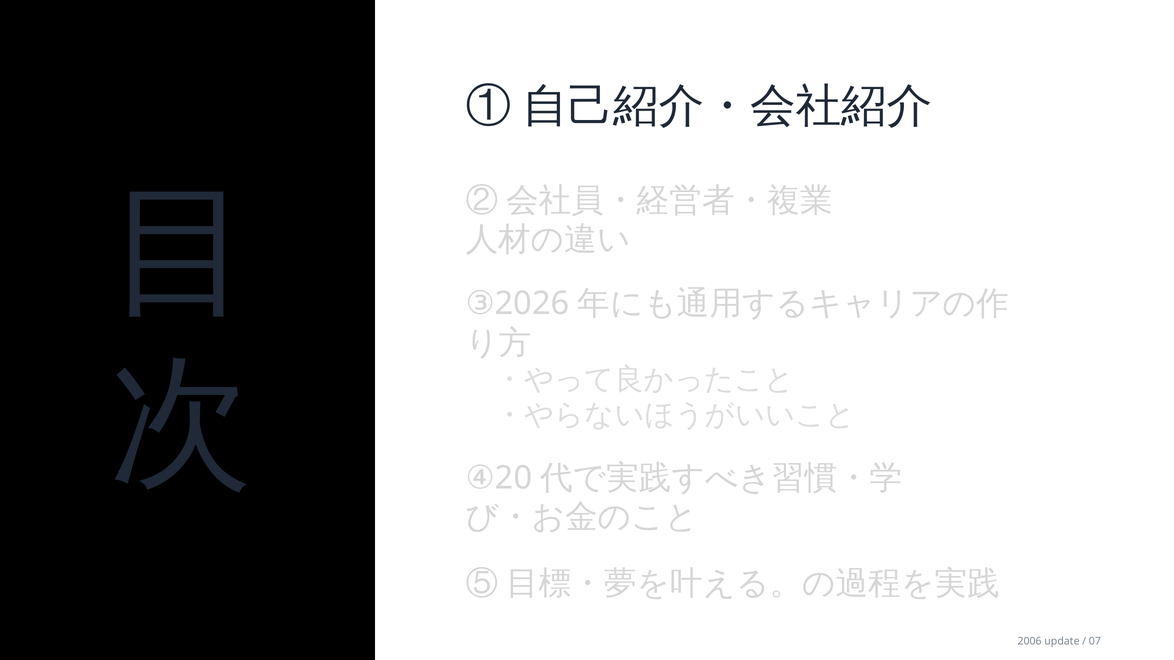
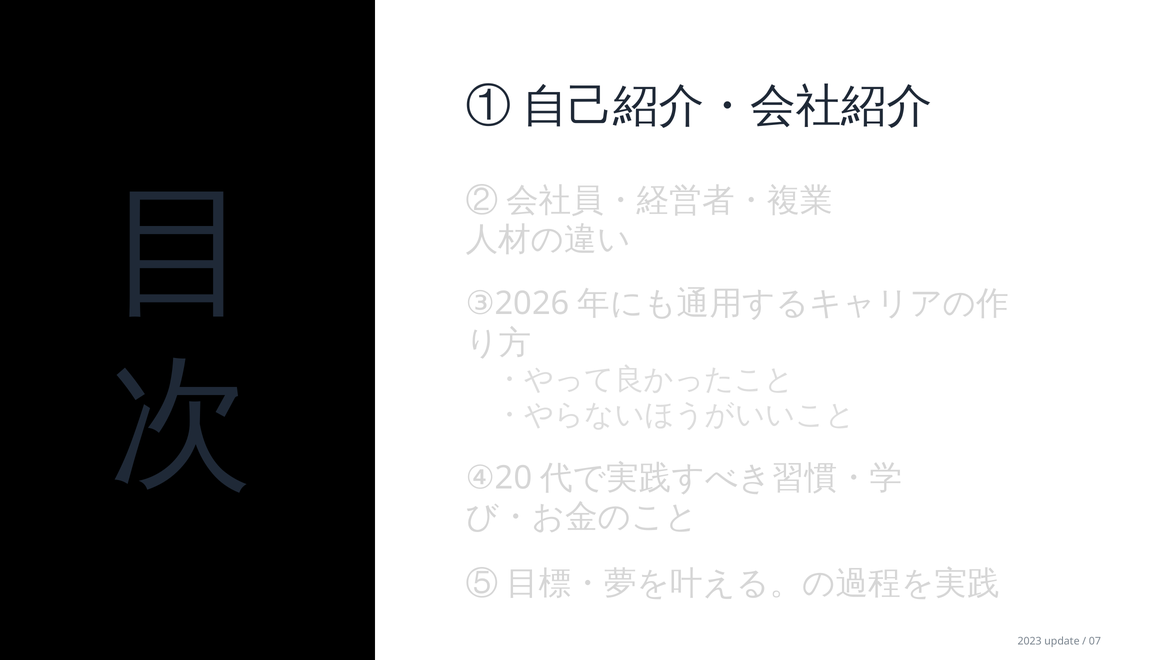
2006: 2006 -> 2023
